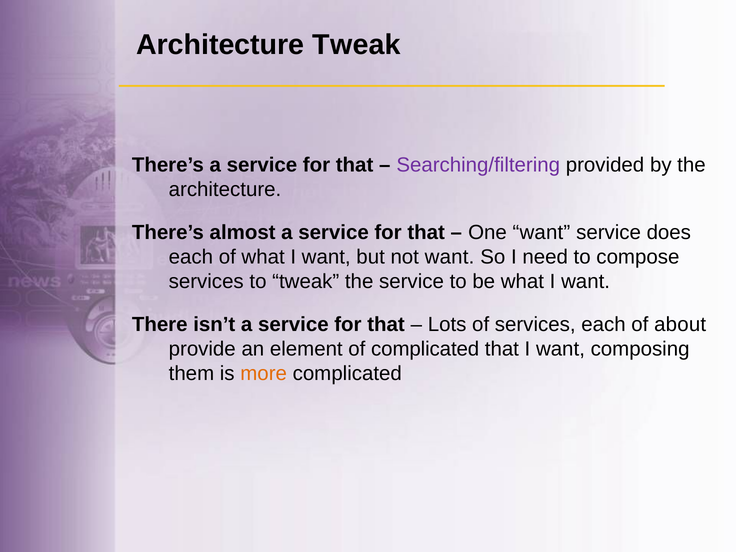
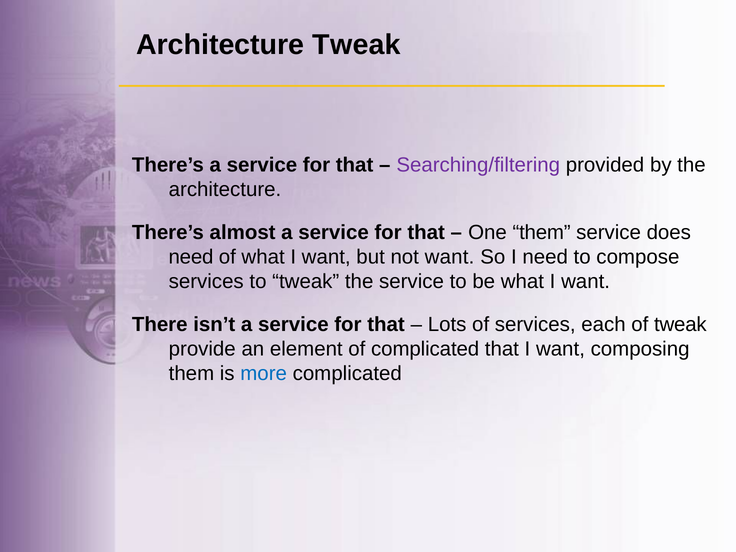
One want: want -> them
each at (191, 257): each -> need
of about: about -> tweak
more colour: orange -> blue
